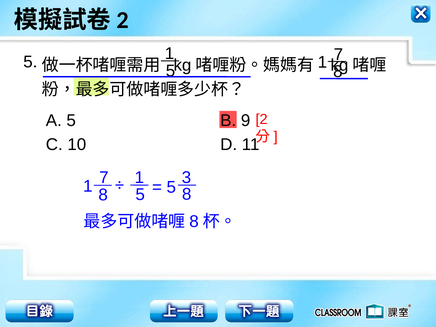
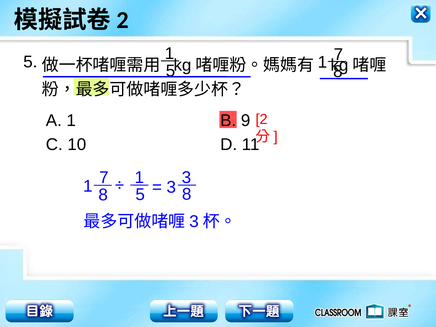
A 5: 5 -> 1
5 at (171, 187): 5 -> 3
8 at (194, 221): 8 -> 3
